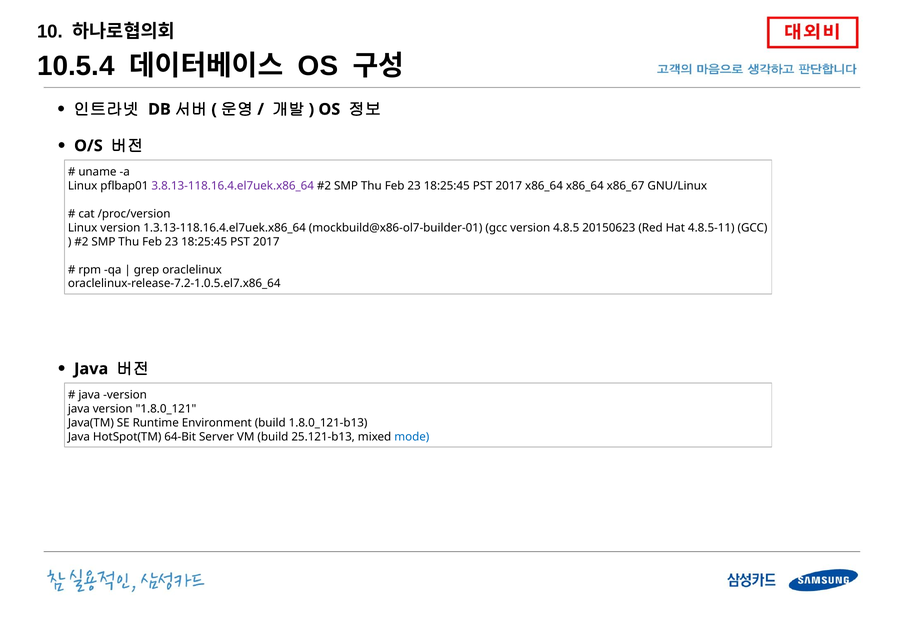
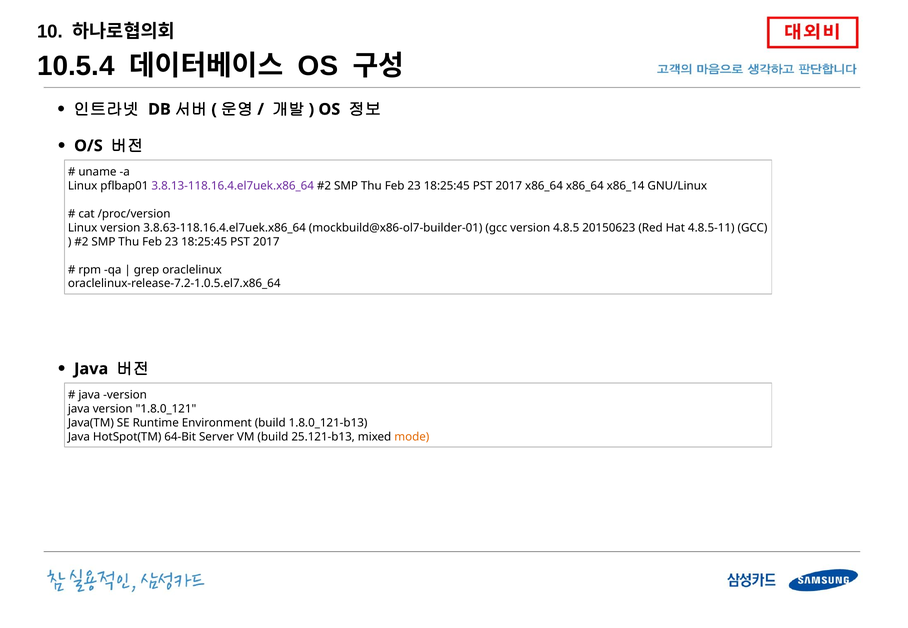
x86_67: x86_67 -> x86_14
1.3.13-118.16.4.el7uek.x86_64: 1.3.13-118.16.4.el7uek.x86_64 -> 3.8.63-118.16.4.el7uek.x86_64
mode colour: blue -> orange
